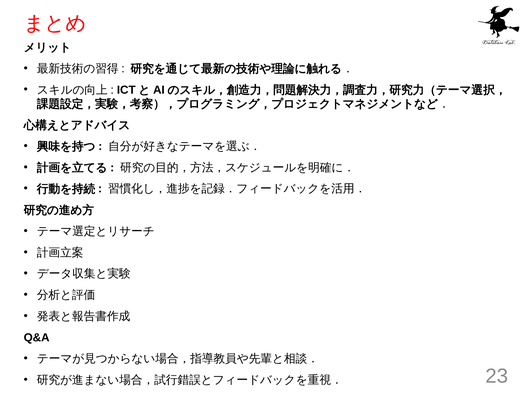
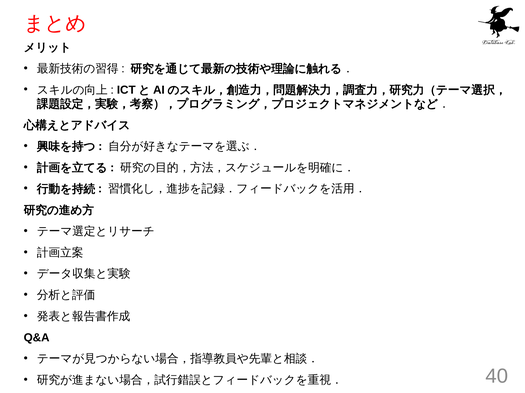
23: 23 -> 40
